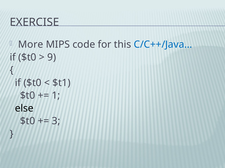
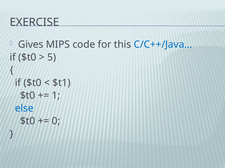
More: More -> Gives
9: 9 -> 5
else colour: black -> blue
3: 3 -> 0
